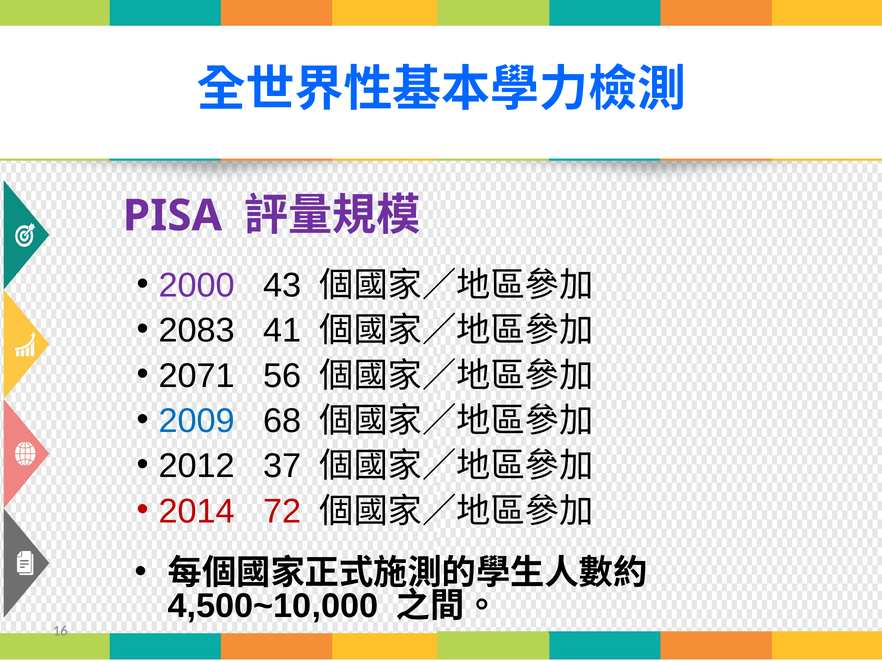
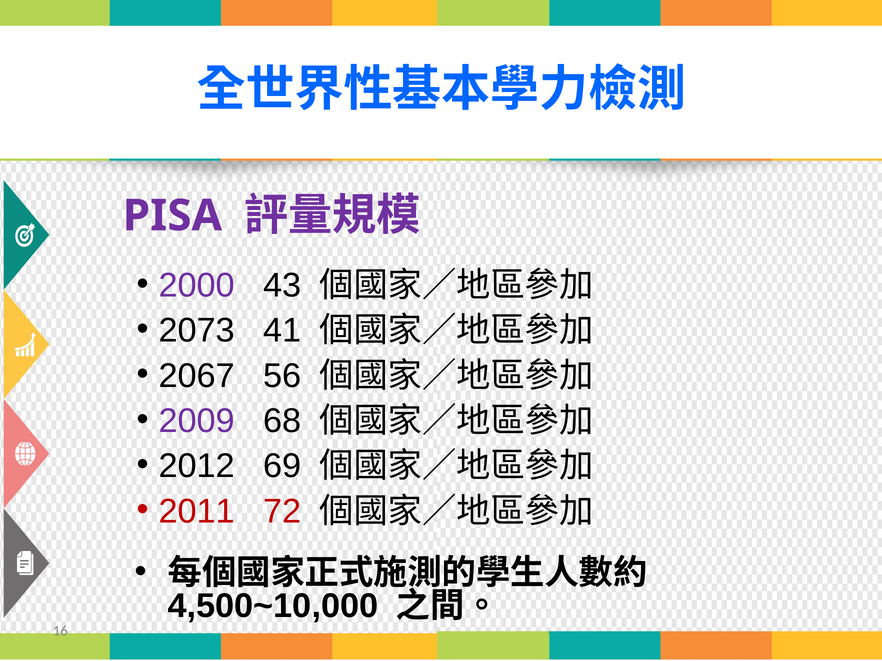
2083: 2083 -> 2073
2071: 2071 -> 2067
2009 colour: blue -> purple
37: 37 -> 69
2014: 2014 -> 2011
